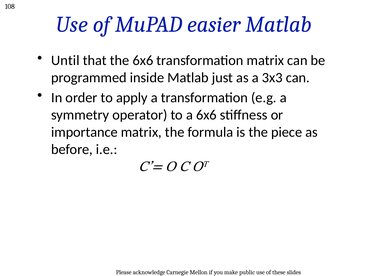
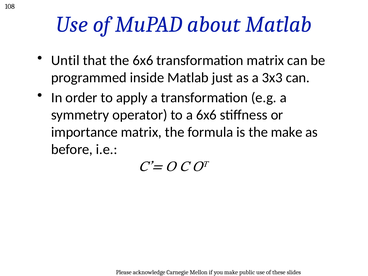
easier: easier -> about
the piece: piece -> make
